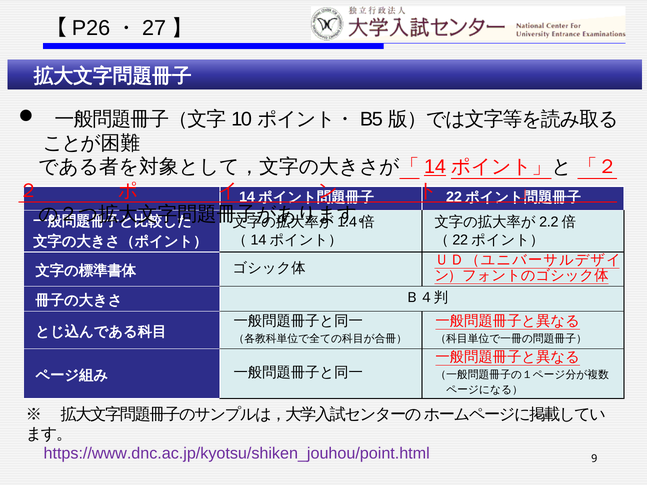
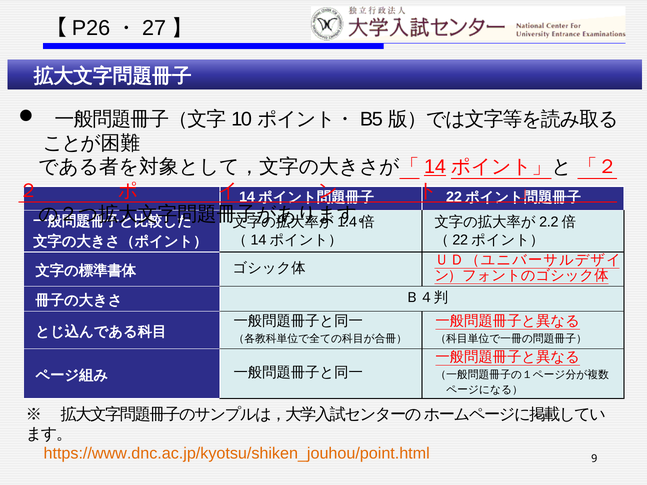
https://www.dnc.ac.jp/kyotsu/shiken_jouhou/point.html colour: purple -> orange
